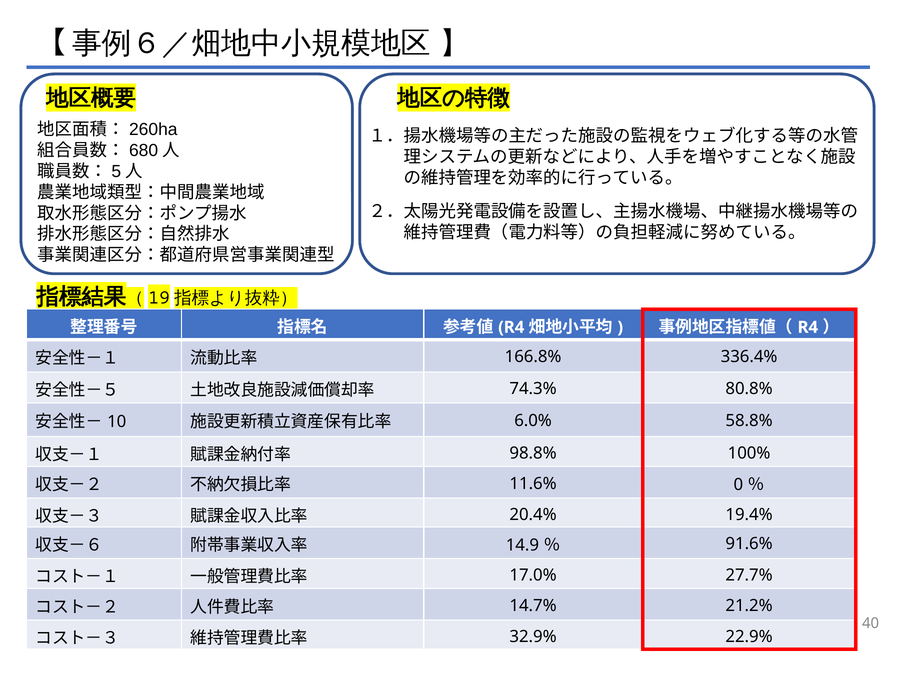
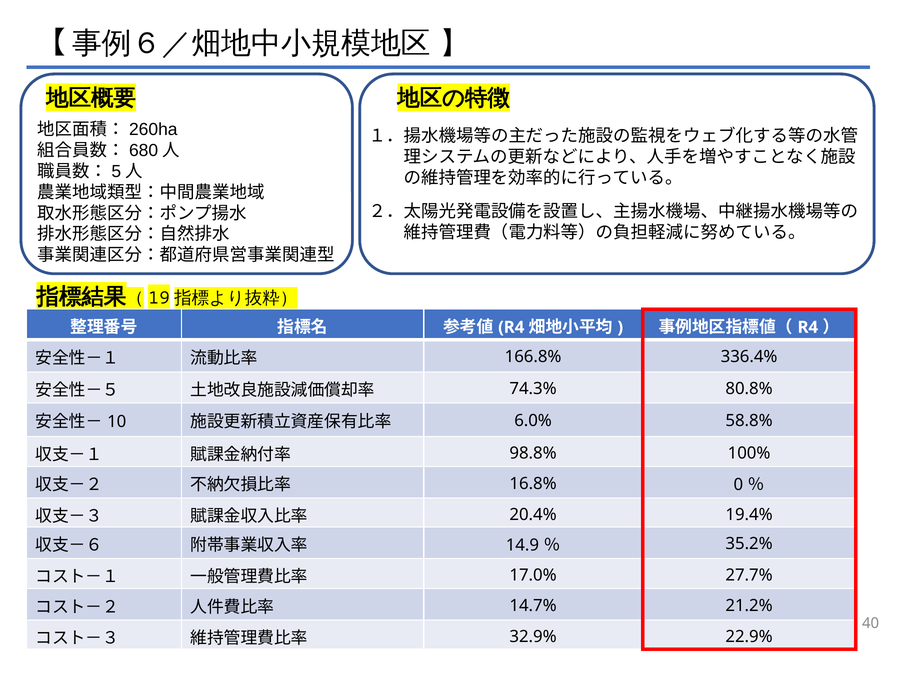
11.6%: 11.6% -> 16.8%
91.6%: 91.6% -> 35.2%
